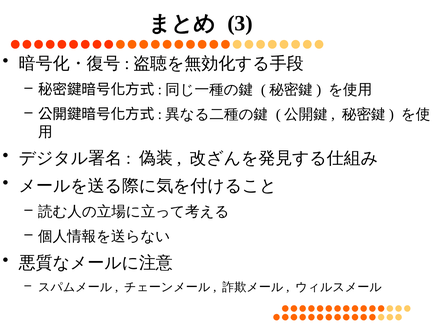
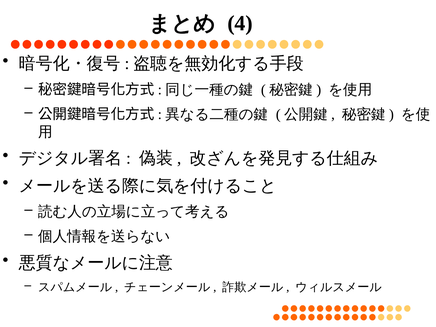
3: 3 -> 4
